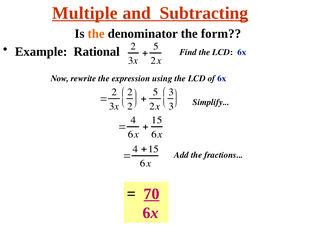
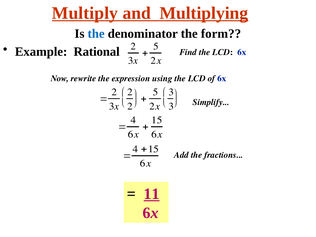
Multiple: Multiple -> Multiply
Subtracting: Subtracting -> Multiplying
the at (96, 34) colour: orange -> blue
70: 70 -> 11
